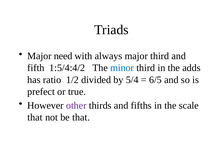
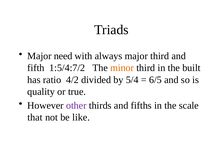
1:5/4:4/2: 1:5/4:4/2 -> 1:5/4:7/2
minor colour: blue -> orange
adds: adds -> built
1/2: 1/2 -> 4/2
prefect: prefect -> quality
be that: that -> like
